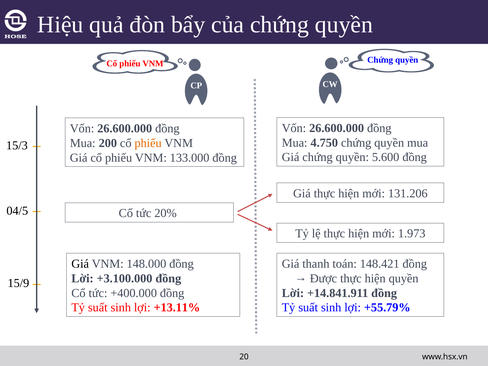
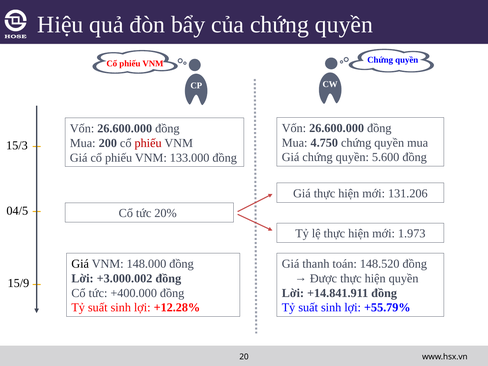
phiếu at (148, 143) colour: orange -> red
148.421: 148.421 -> 148.520
+3.100.000: +3.100.000 -> +3.000.002
+13.11%: +13.11% -> +12.28%
